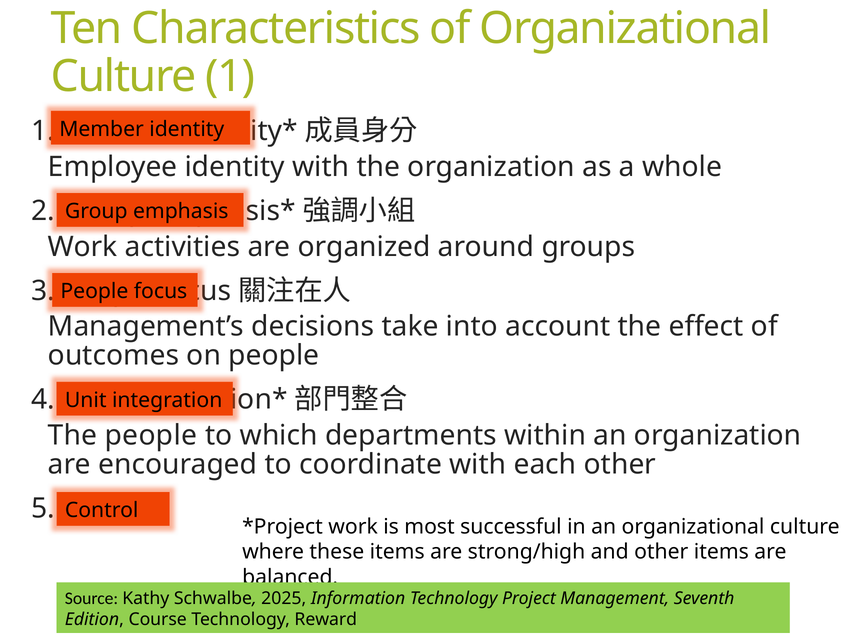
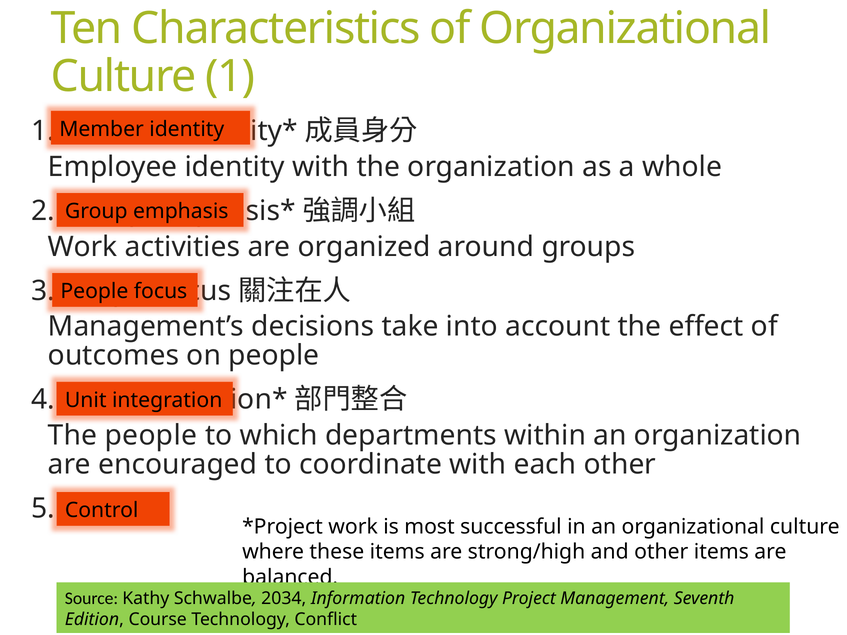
2025: 2025 -> 2034
Reward: Reward -> Conflict
